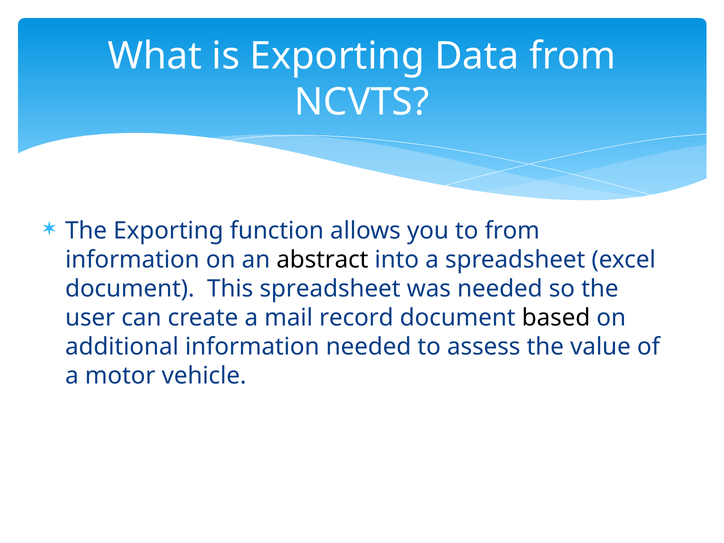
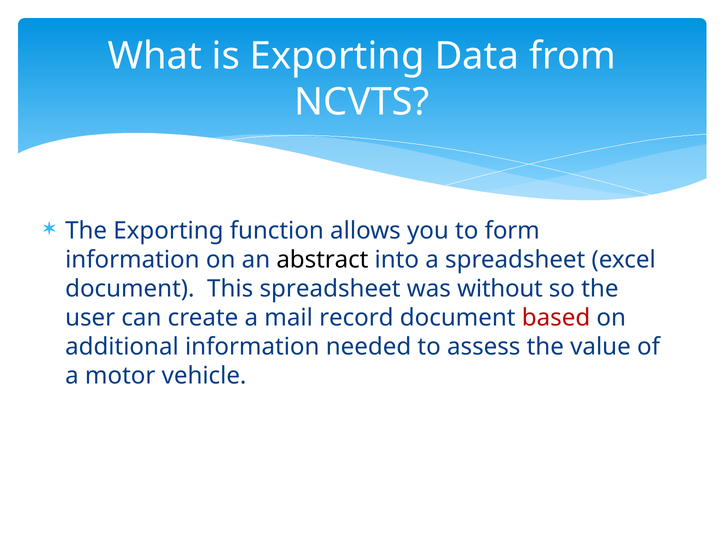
to from: from -> form
was needed: needed -> without
based colour: black -> red
